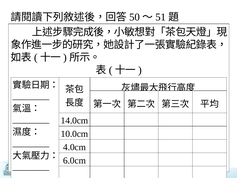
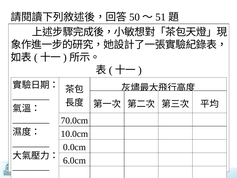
14.0cm: 14.0cm -> 70.0cm
4.0cm at (74, 147): 4.0cm -> 0.0cm
